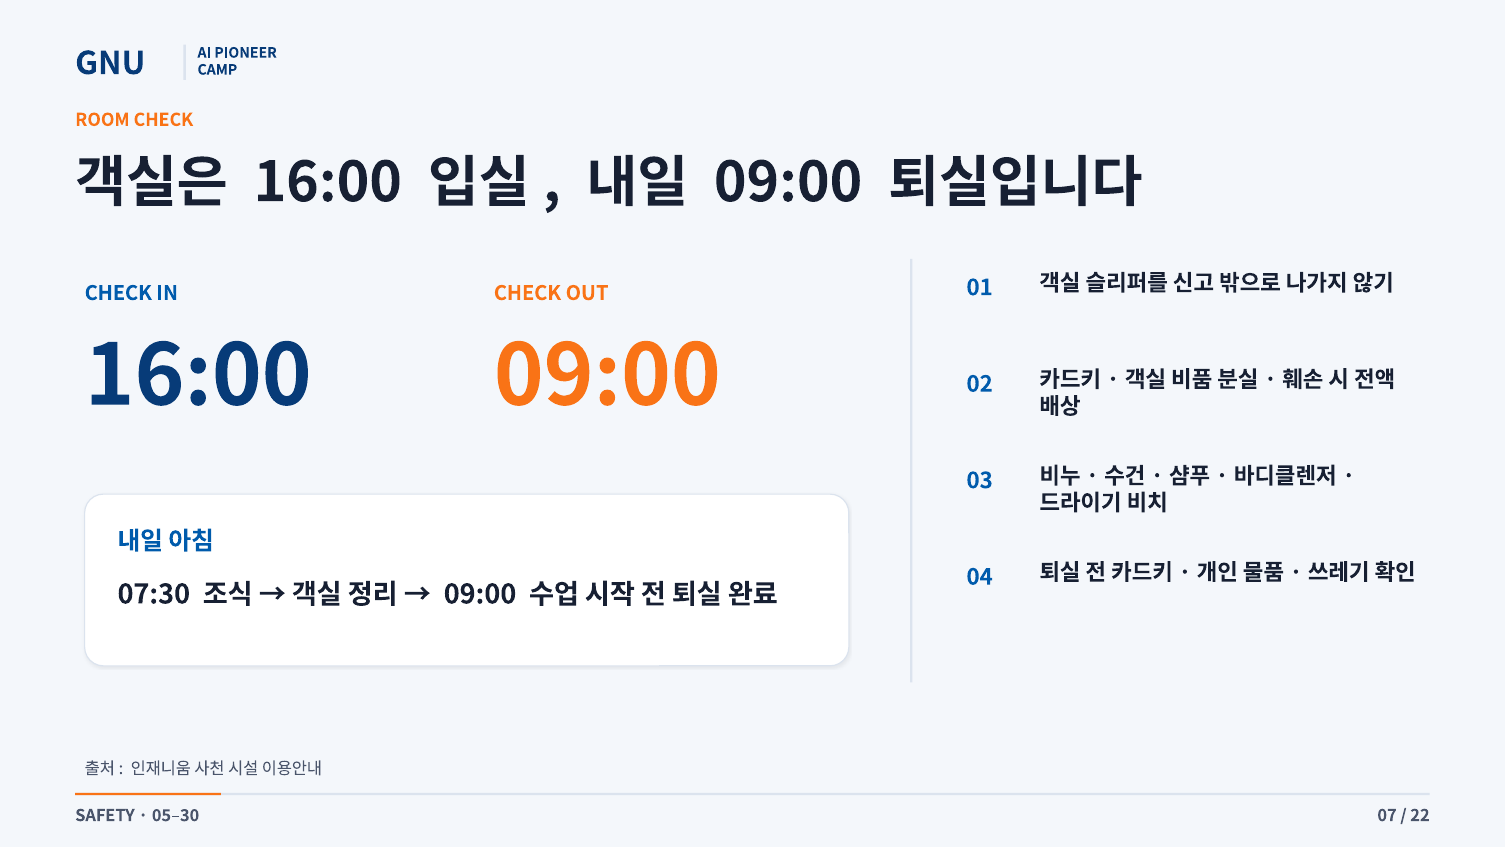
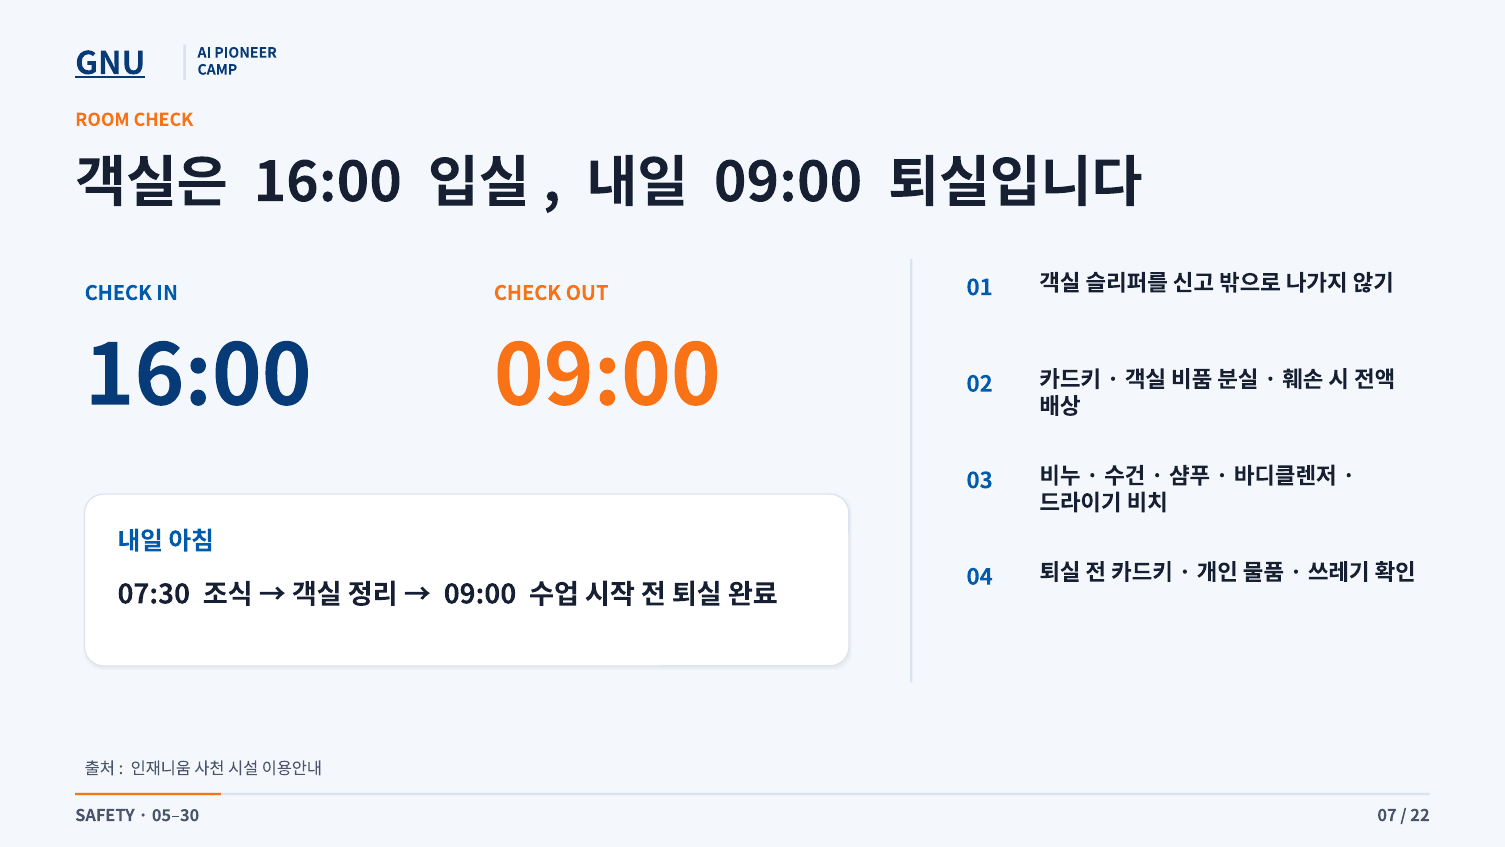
GNU underline: none -> present
